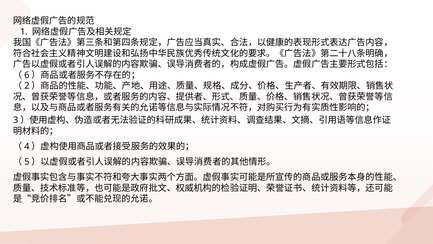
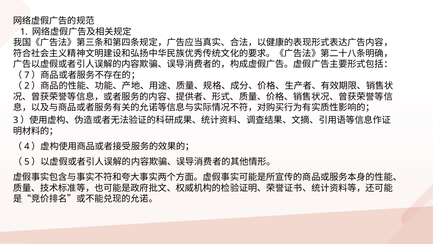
6: 6 -> 7
